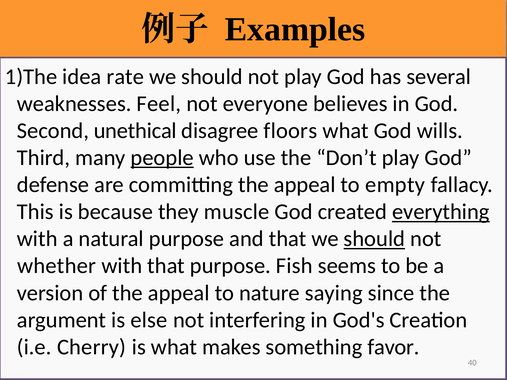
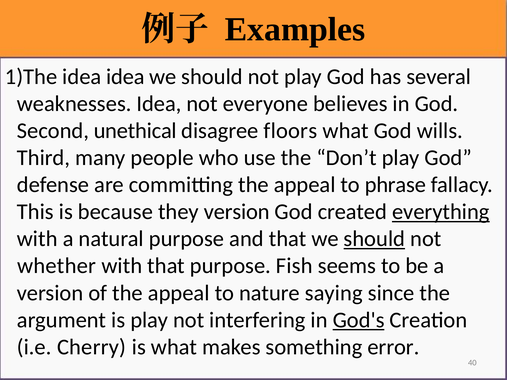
idea rate: rate -> idea
weaknesses Feel: Feel -> Idea
people underline: present -> none
empty: empty -> phrase
they muscle: muscle -> version
is else: else -> play
God's underline: none -> present
favor: favor -> error
